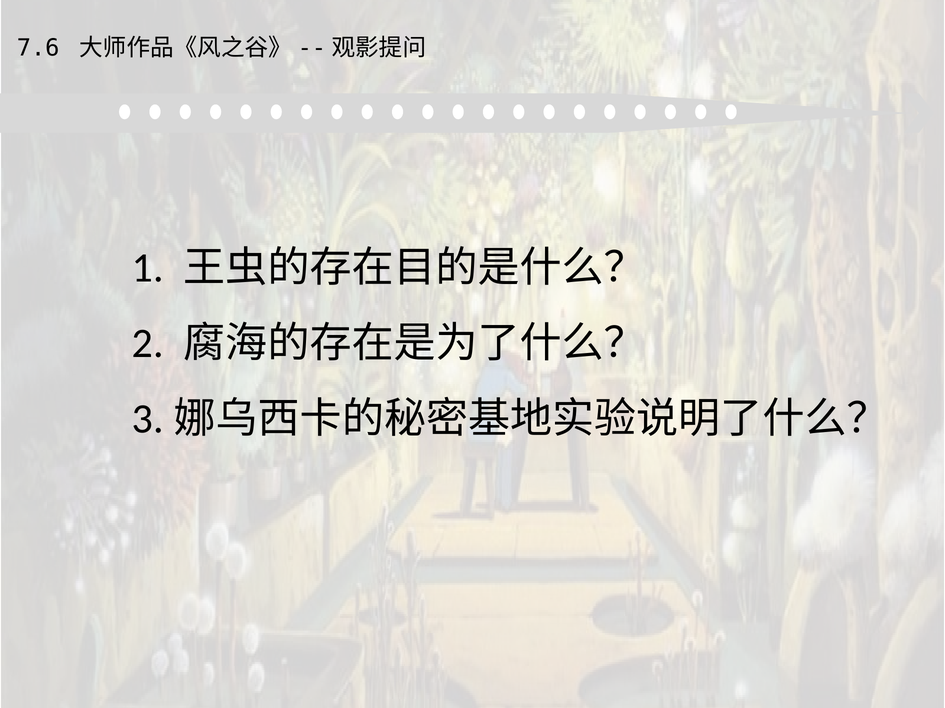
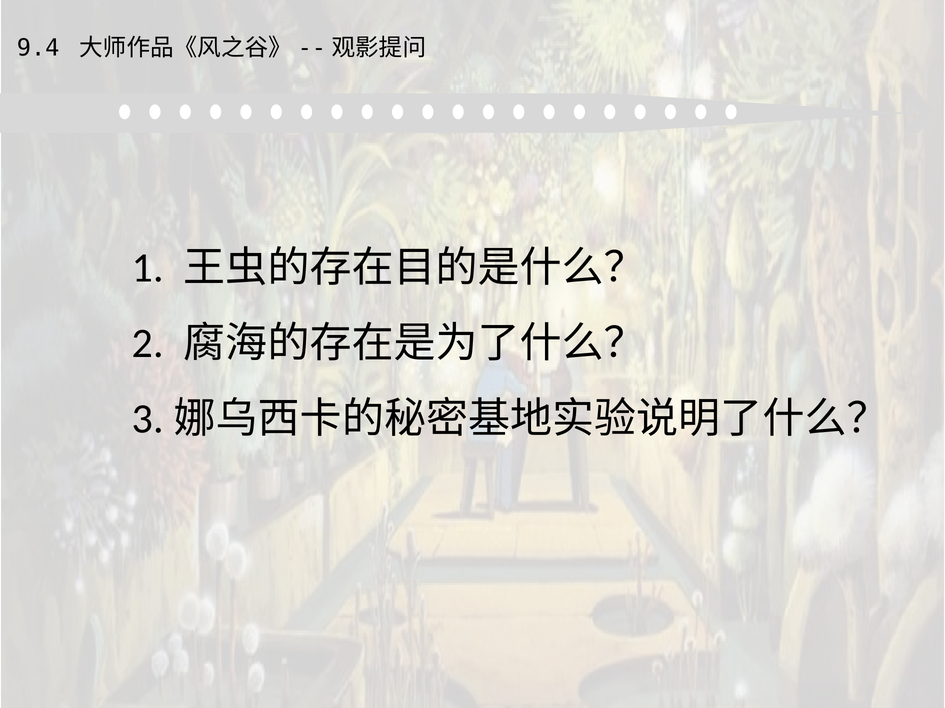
7.6: 7.6 -> 9.4
